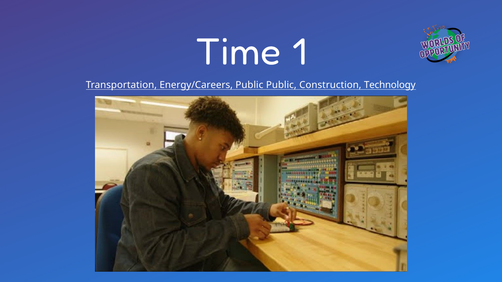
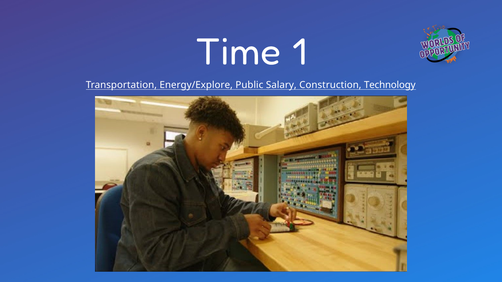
Energy/Careers: Energy/Careers -> Energy/Explore
Public Public: Public -> Salary
